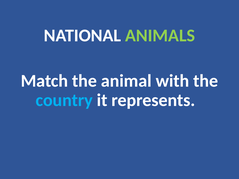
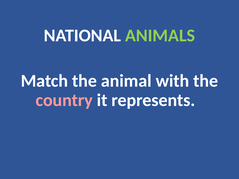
country colour: light blue -> pink
